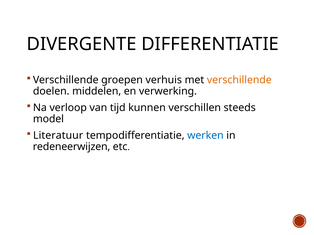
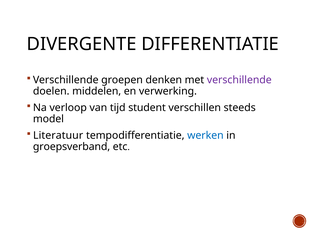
verhuis: verhuis -> denken
verschillende at (239, 80) colour: orange -> purple
kunnen: kunnen -> student
redeneerwijzen: redeneerwijzen -> groepsverband
